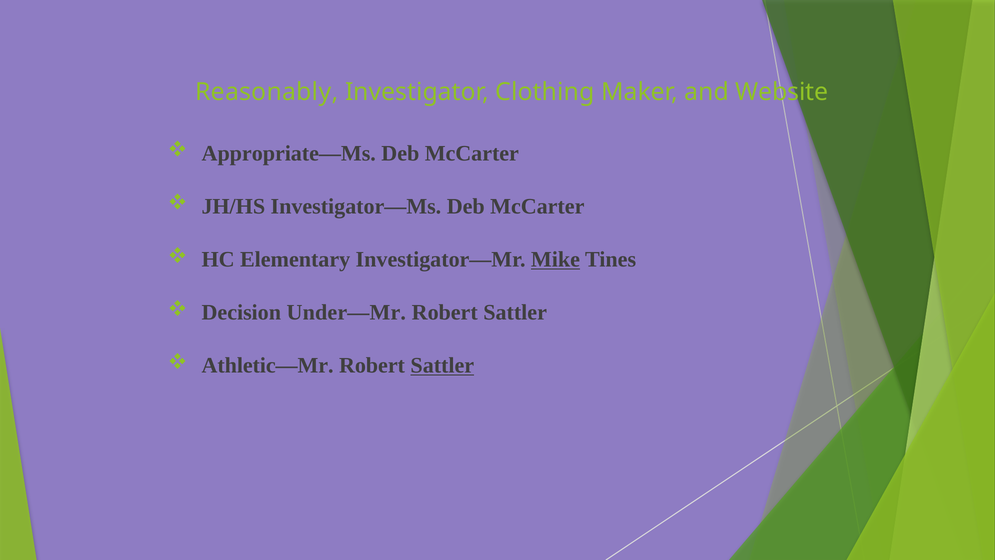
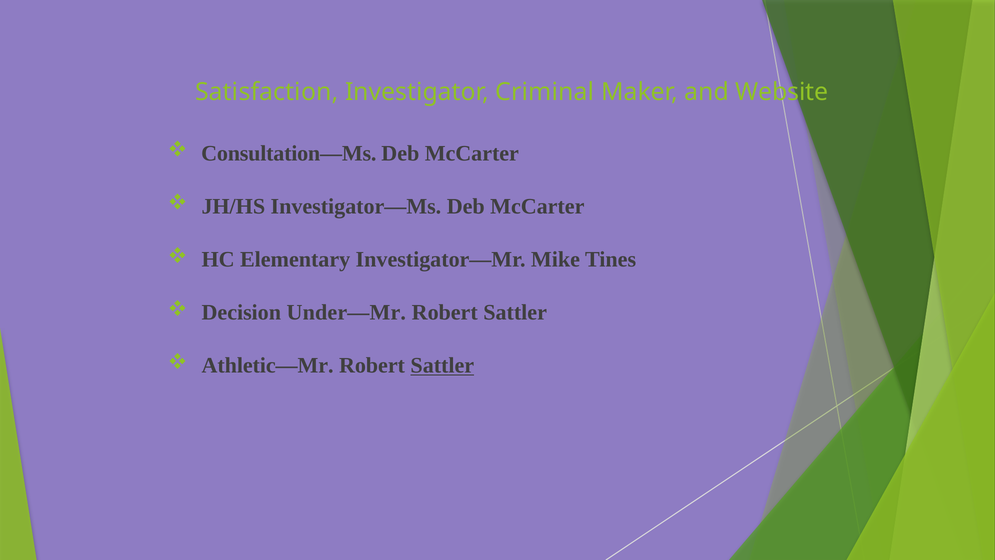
Reasonably: Reasonably -> Satisfaction
Clothing: Clothing -> Criminal
Appropriate—Ms: Appropriate—Ms -> Consultation—Ms
Mike underline: present -> none
